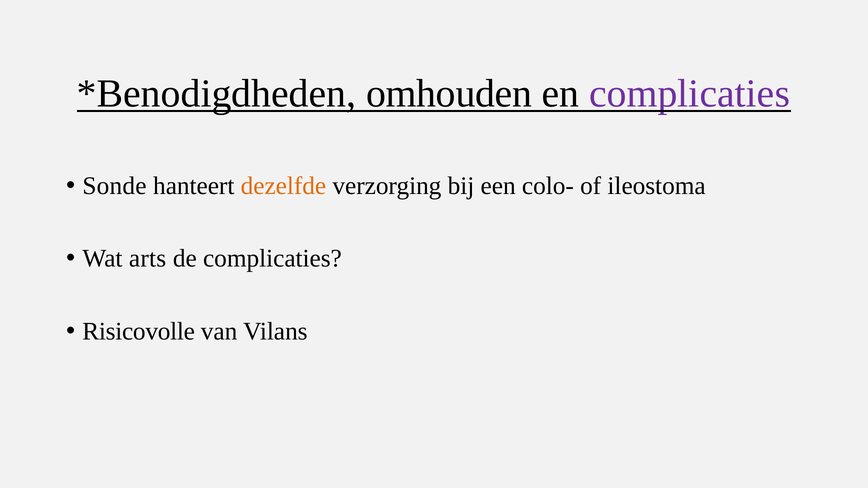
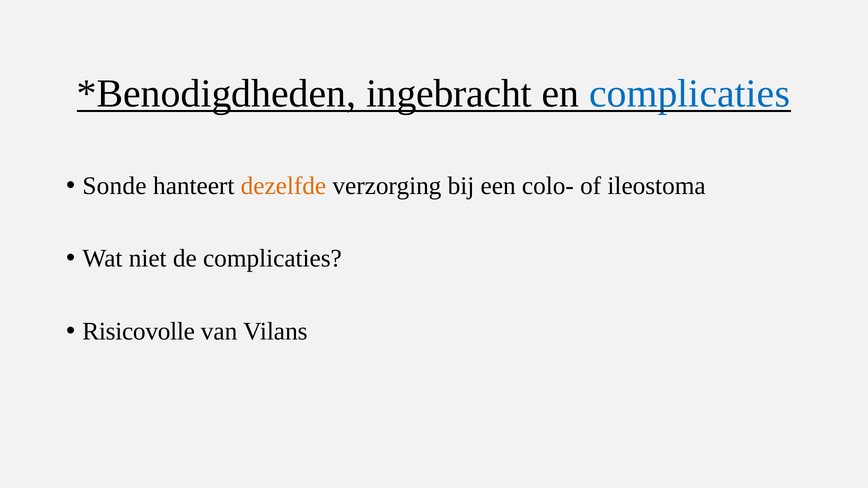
omhouden: omhouden -> ingebracht
complicaties at (690, 94) colour: purple -> blue
arts: arts -> niet
